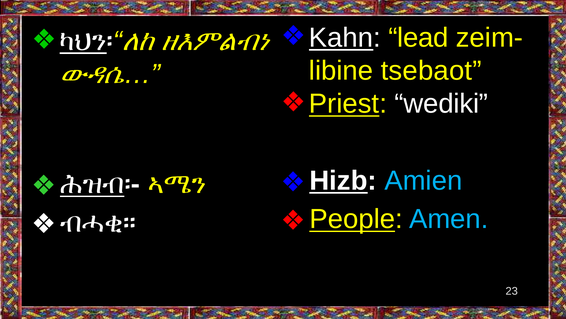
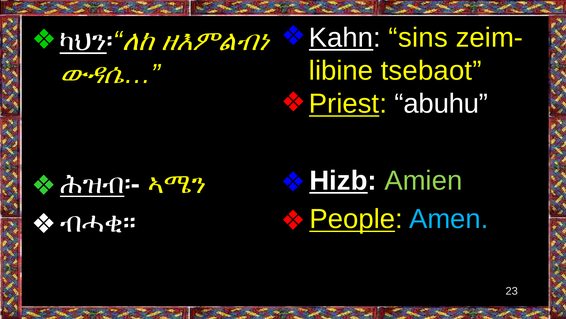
lead: lead -> sins
wediki: wediki -> abuhu
Amien colour: light blue -> light green
